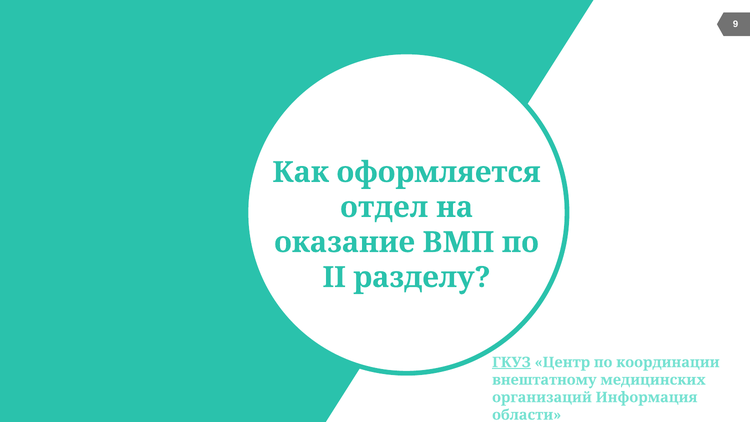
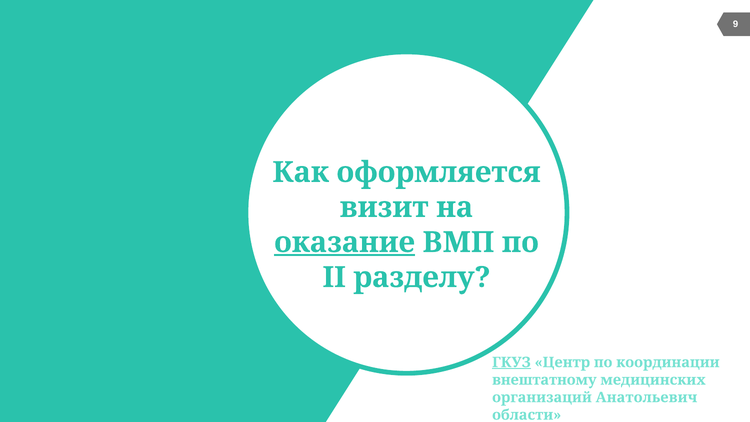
отдел: отдел -> визит
оказание underline: none -> present
Информация: Информация -> Анатольевич
